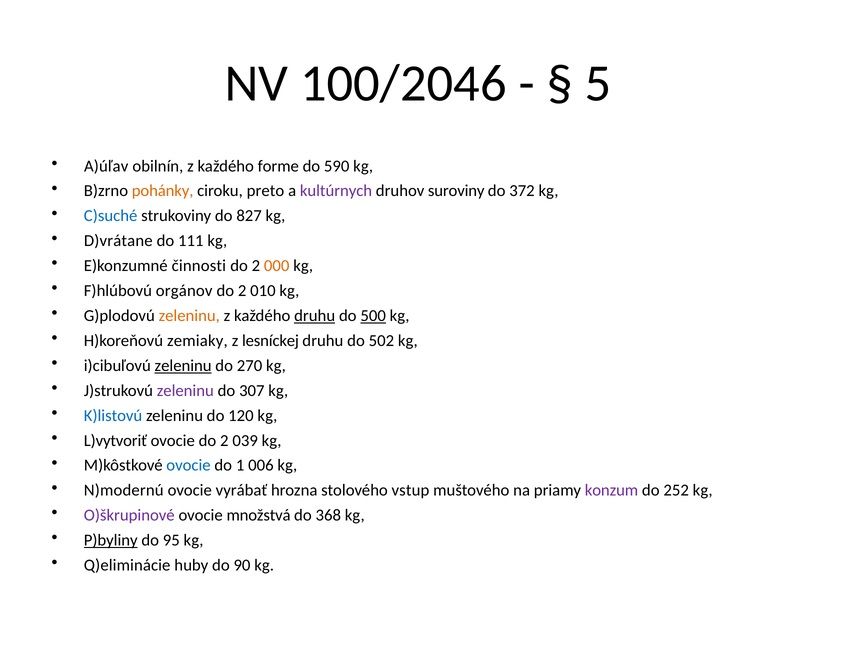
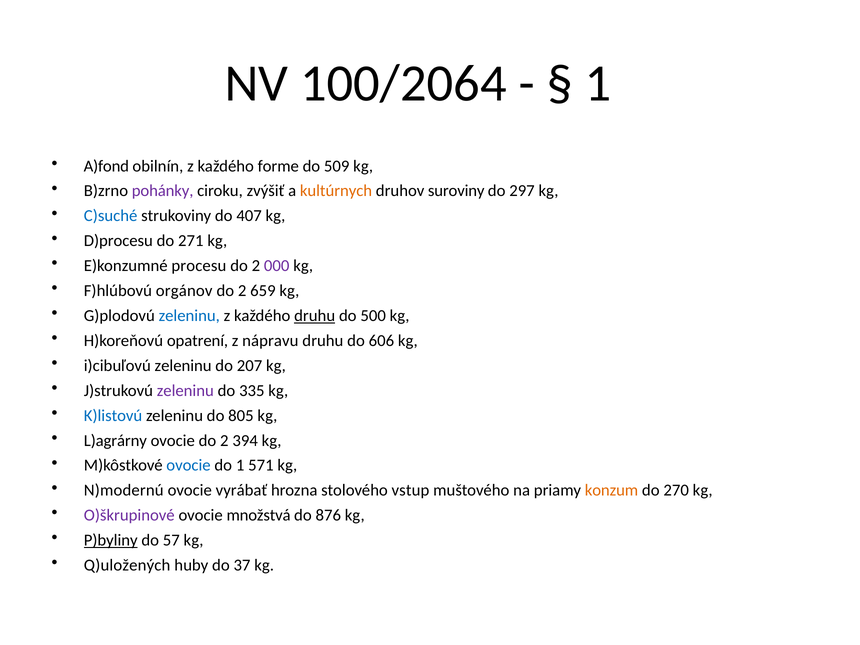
100/2046: 100/2046 -> 100/2064
5 at (598, 83): 5 -> 1
A)úľav: A)úľav -> A)fond
590: 590 -> 509
pohánky colour: orange -> purple
preto: preto -> zvýšiť
kultúrnych colour: purple -> orange
372: 372 -> 297
827: 827 -> 407
D)vrátane: D)vrátane -> D)procesu
111: 111 -> 271
činnosti: činnosti -> procesu
000 colour: orange -> purple
010: 010 -> 659
zeleninu at (189, 316) colour: orange -> blue
500 underline: present -> none
zemiaky: zemiaky -> opatrení
lesníckej: lesníckej -> nápravu
502: 502 -> 606
zeleninu at (183, 366) underline: present -> none
270: 270 -> 207
307: 307 -> 335
120: 120 -> 805
L)vytvoriť: L)vytvoriť -> L)agrárny
039: 039 -> 394
006: 006 -> 571
konzum colour: purple -> orange
252: 252 -> 270
368: 368 -> 876
95: 95 -> 57
Q)eliminácie: Q)eliminácie -> Q)uložených
90: 90 -> 37
